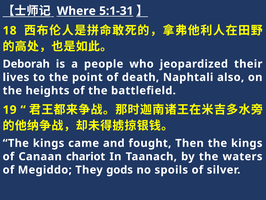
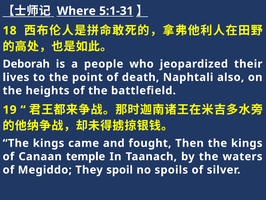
chariot: chariot -> temple
gods: gods -> spoil
